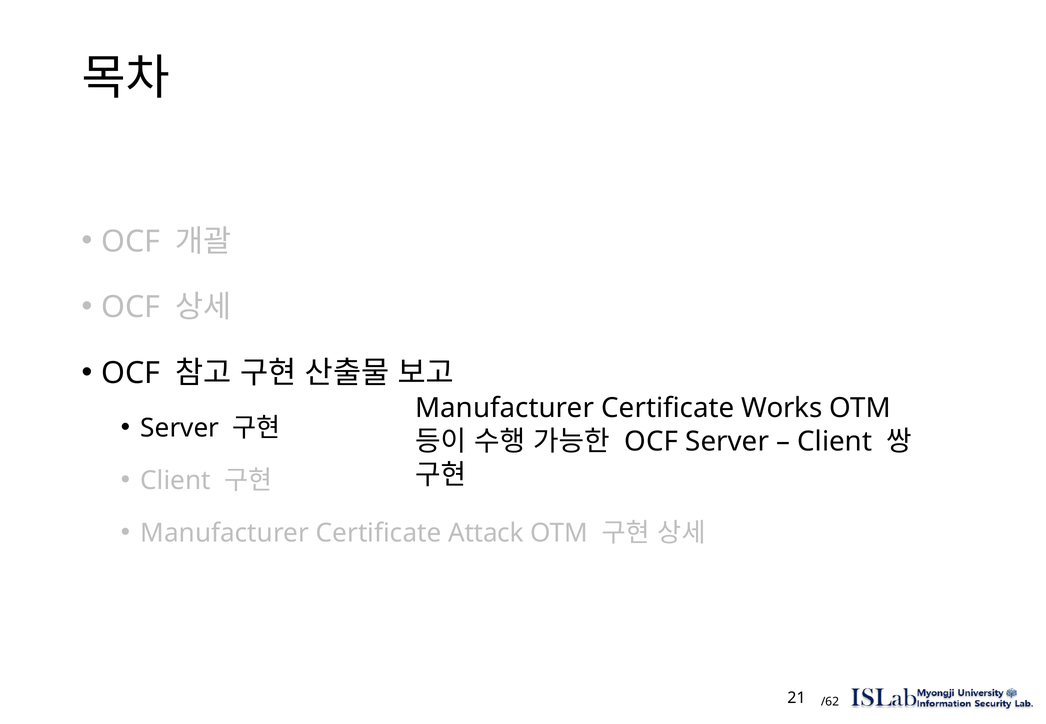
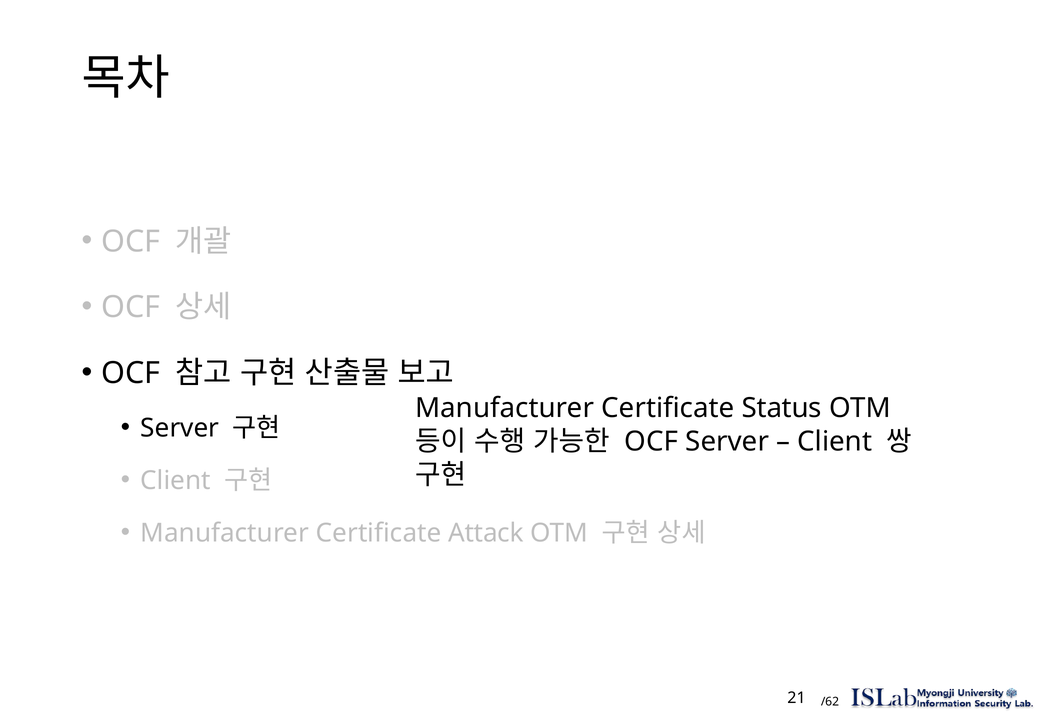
Works: Works -> Status
